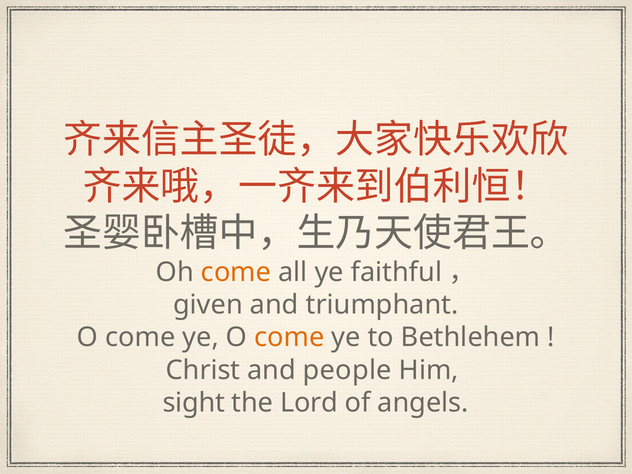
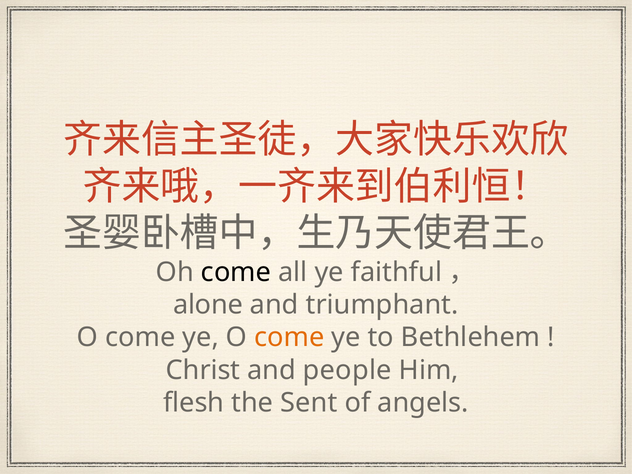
come at (236, 272) colour: orange -> black
given: given -> alone
sight: sight -> flesh
Lord: Lord -> Sent
